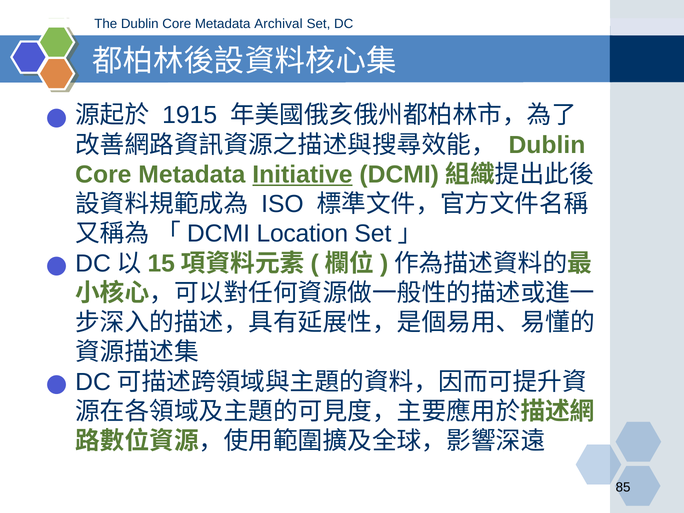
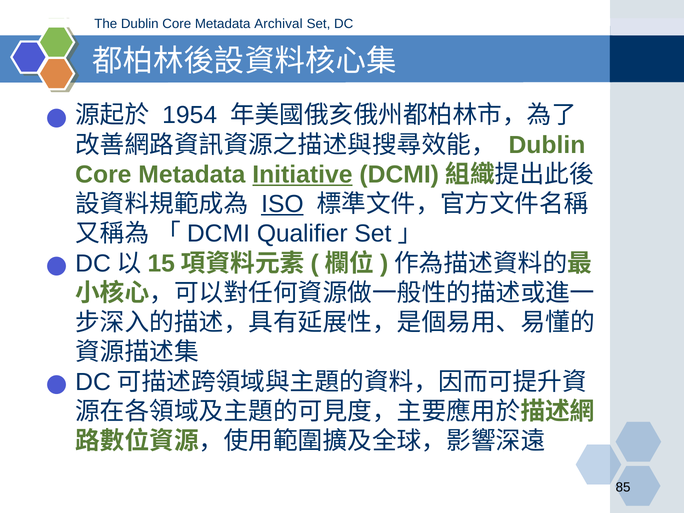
1915: 1915 -> 1954
ISO underline: none -> present
Location: Location -> Qualifier
